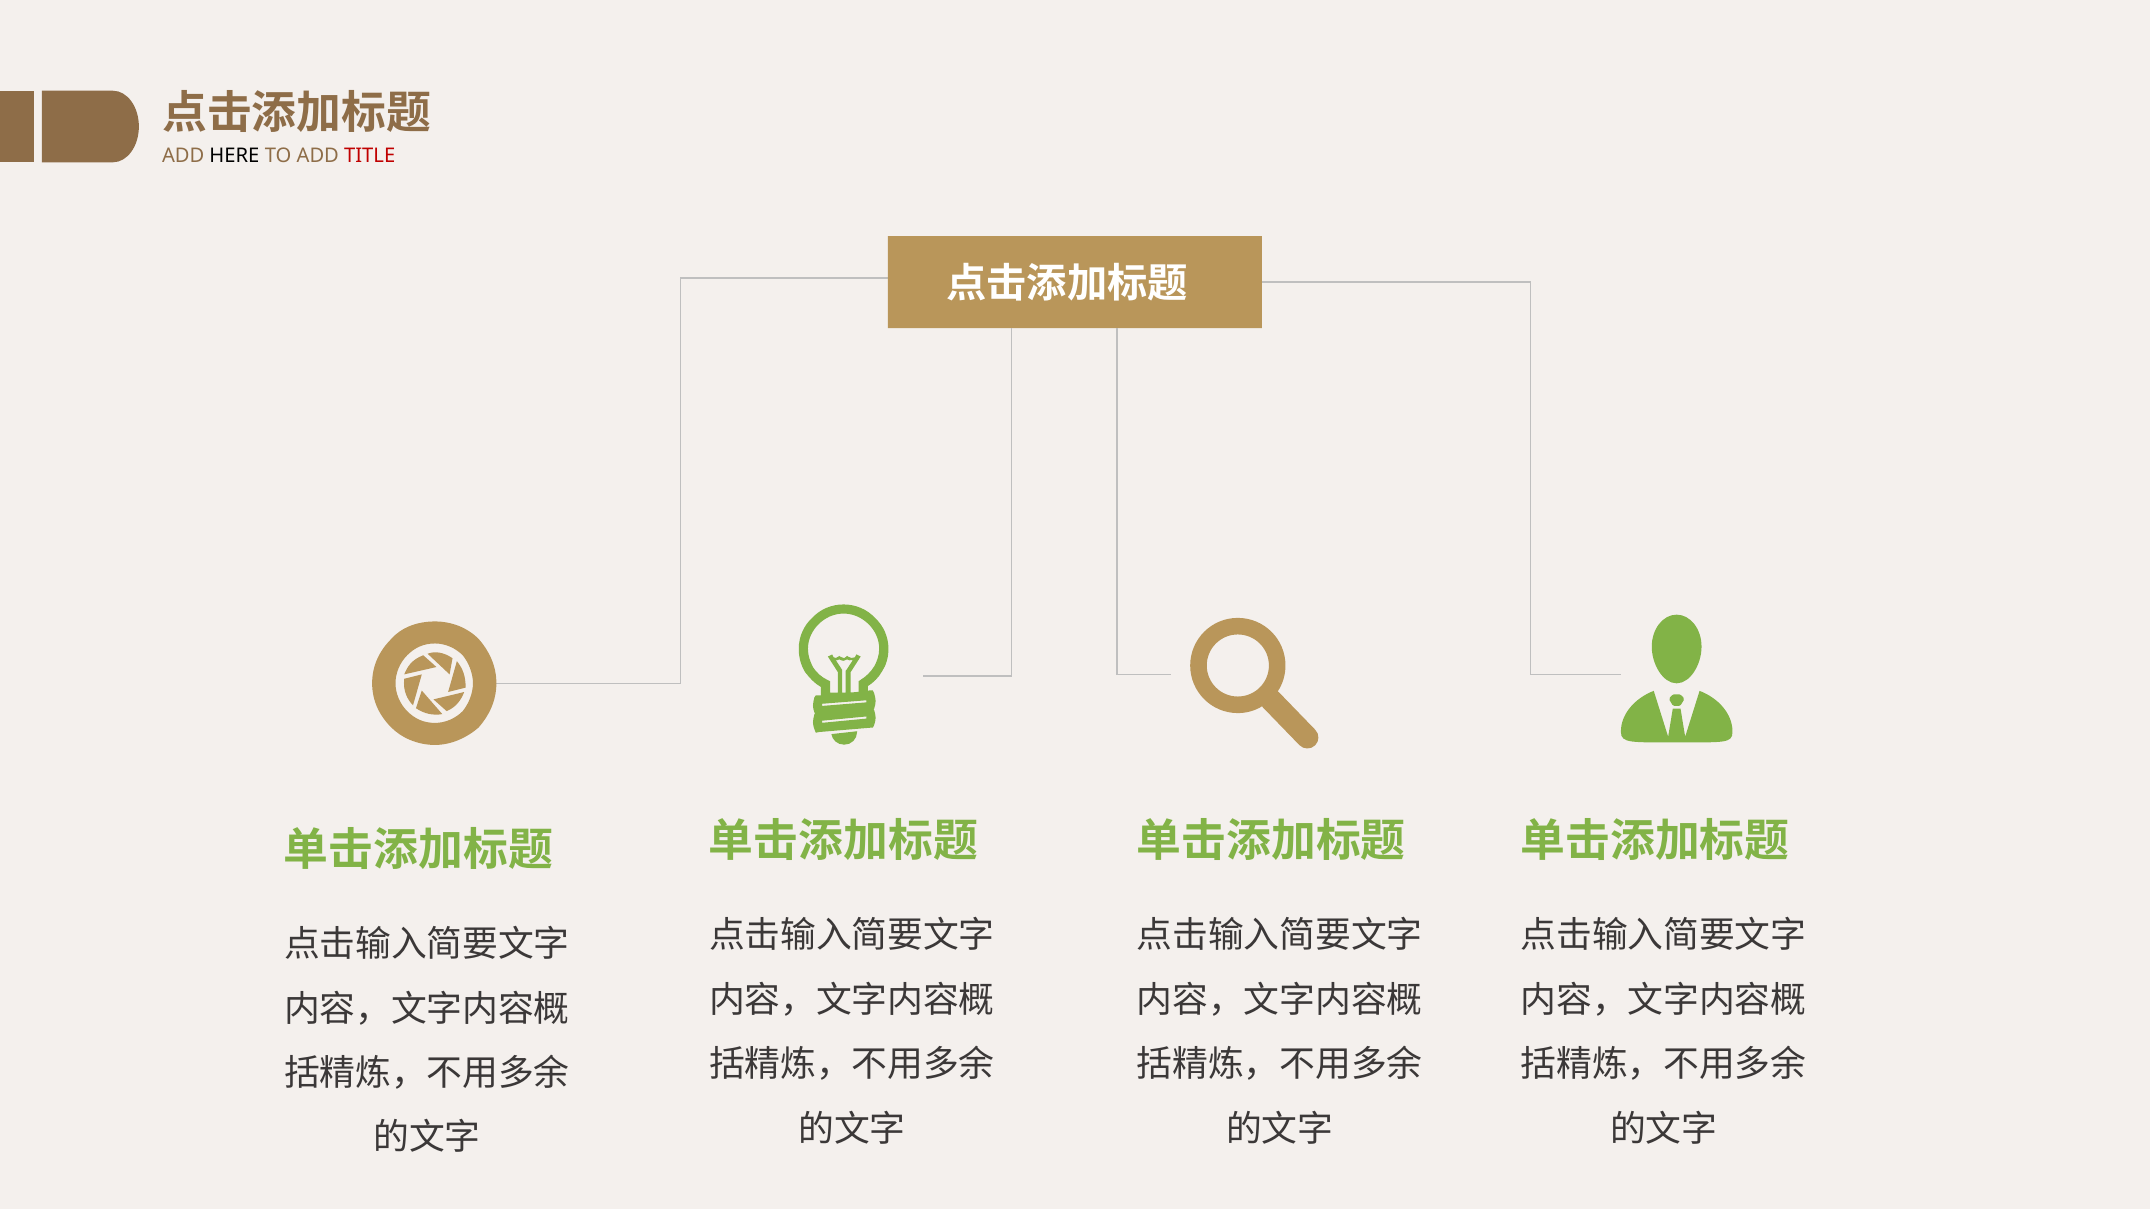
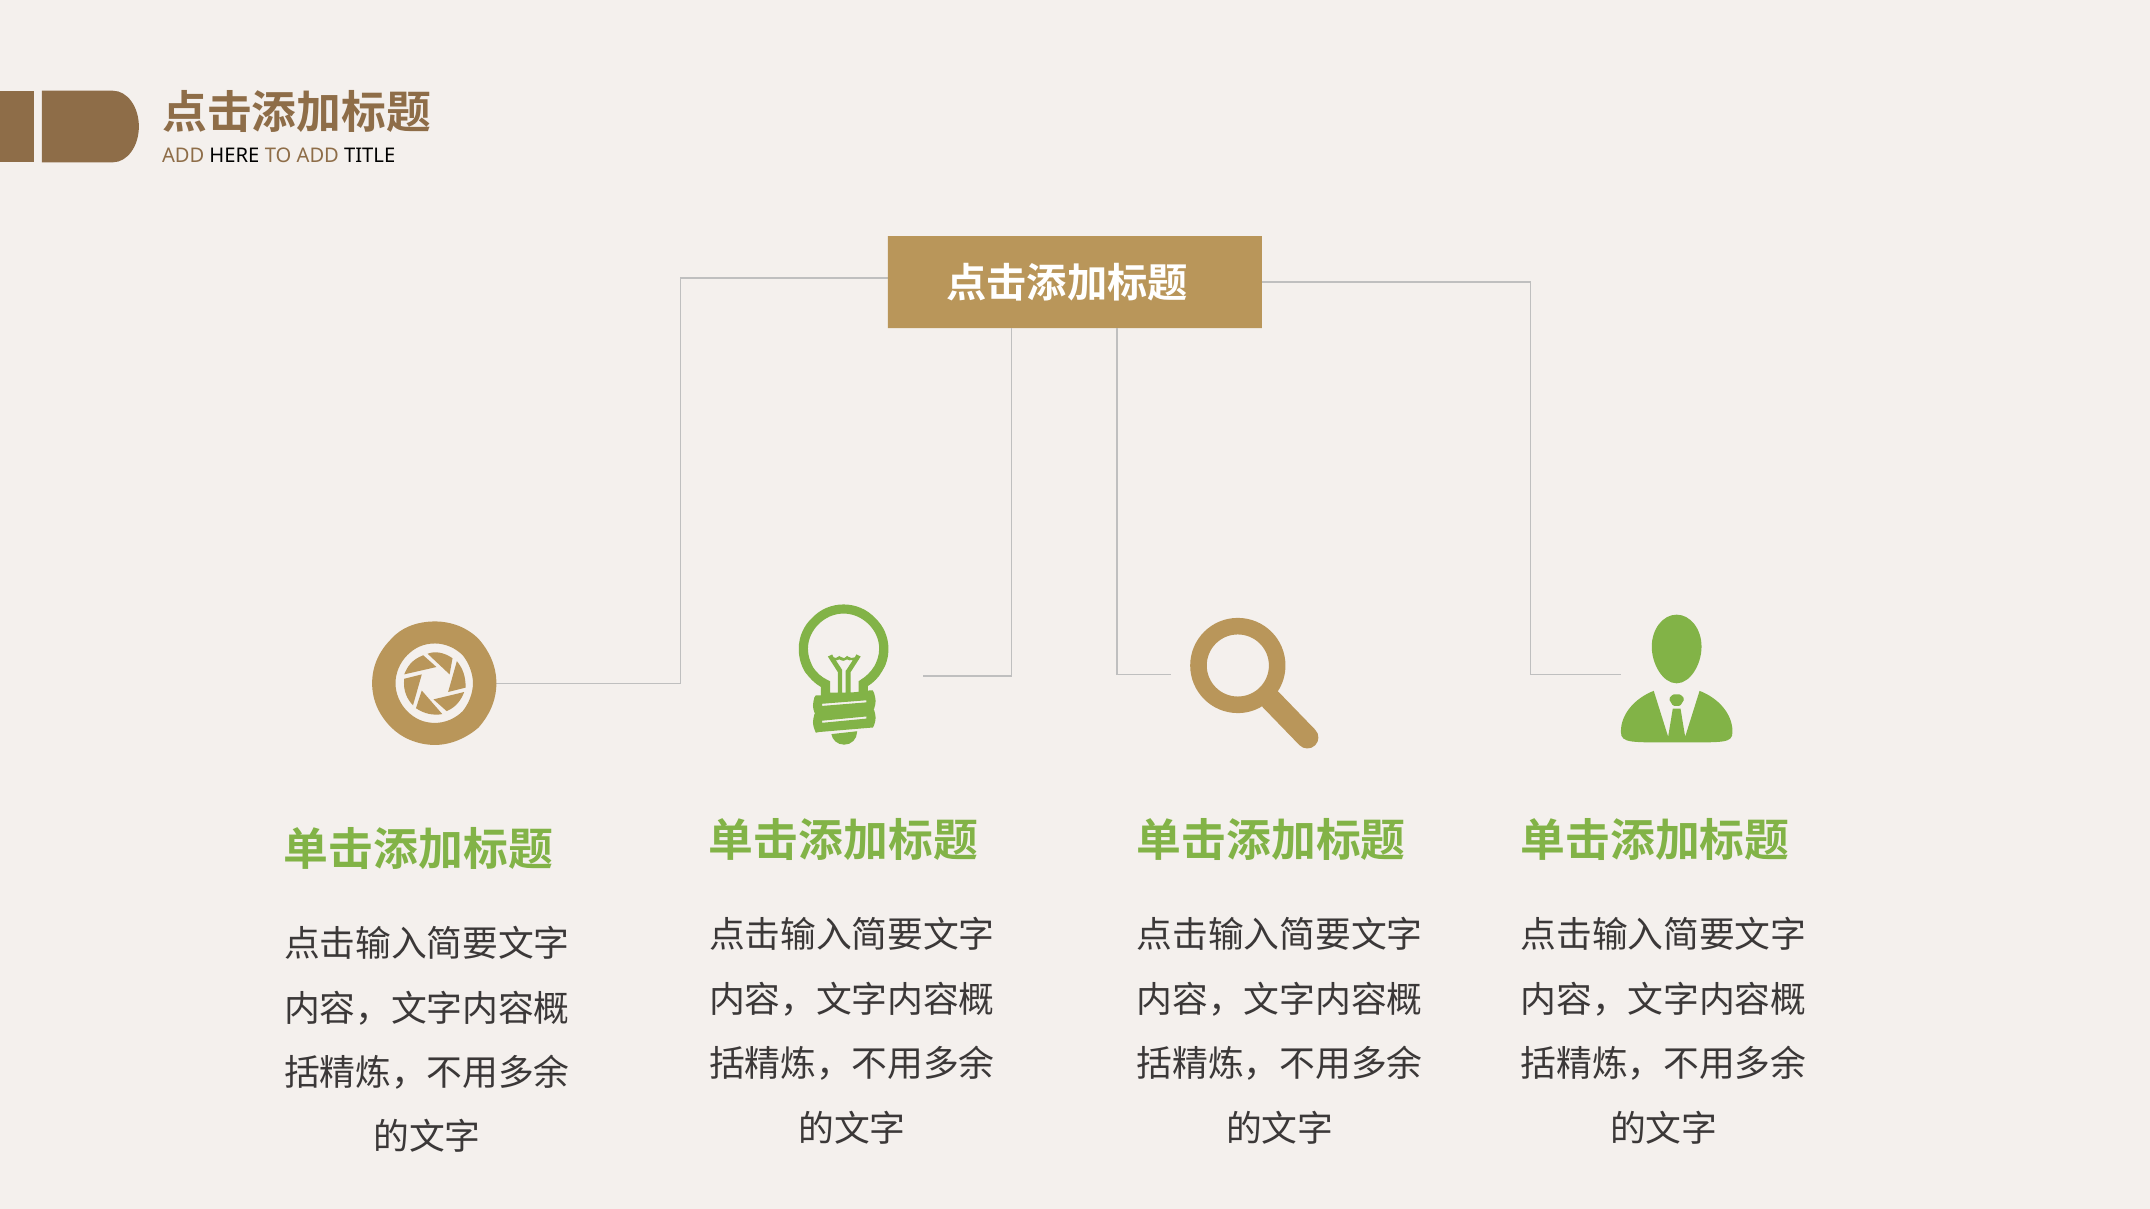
TITLE colour: red -> black
